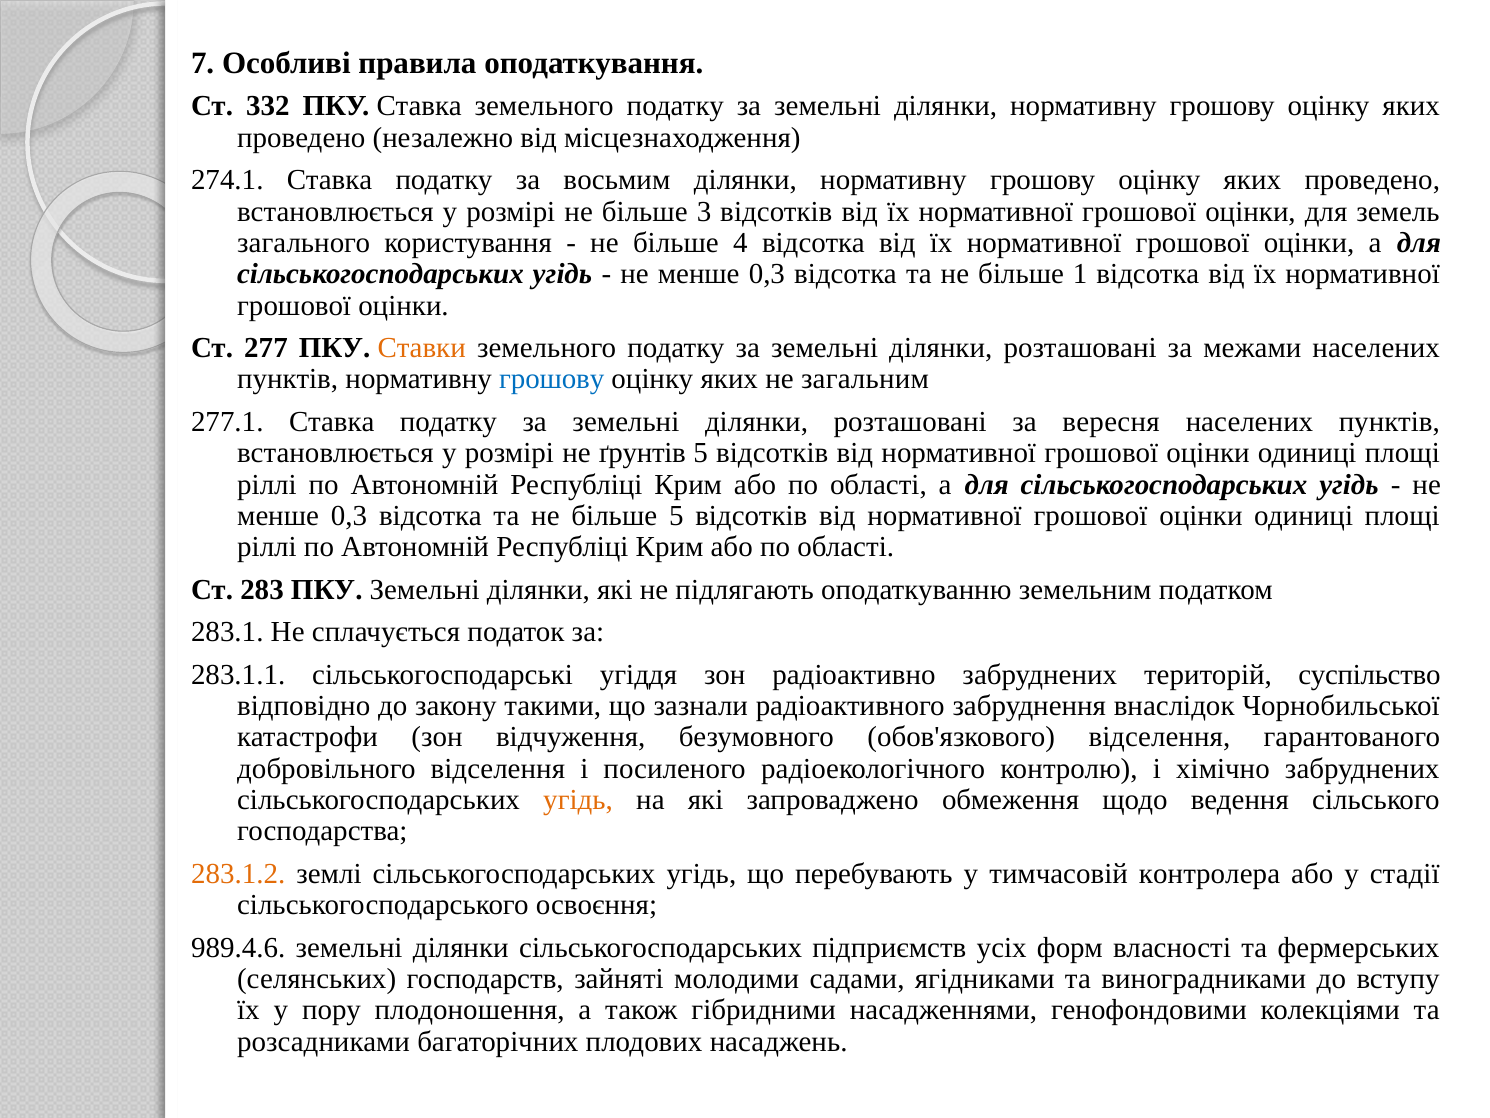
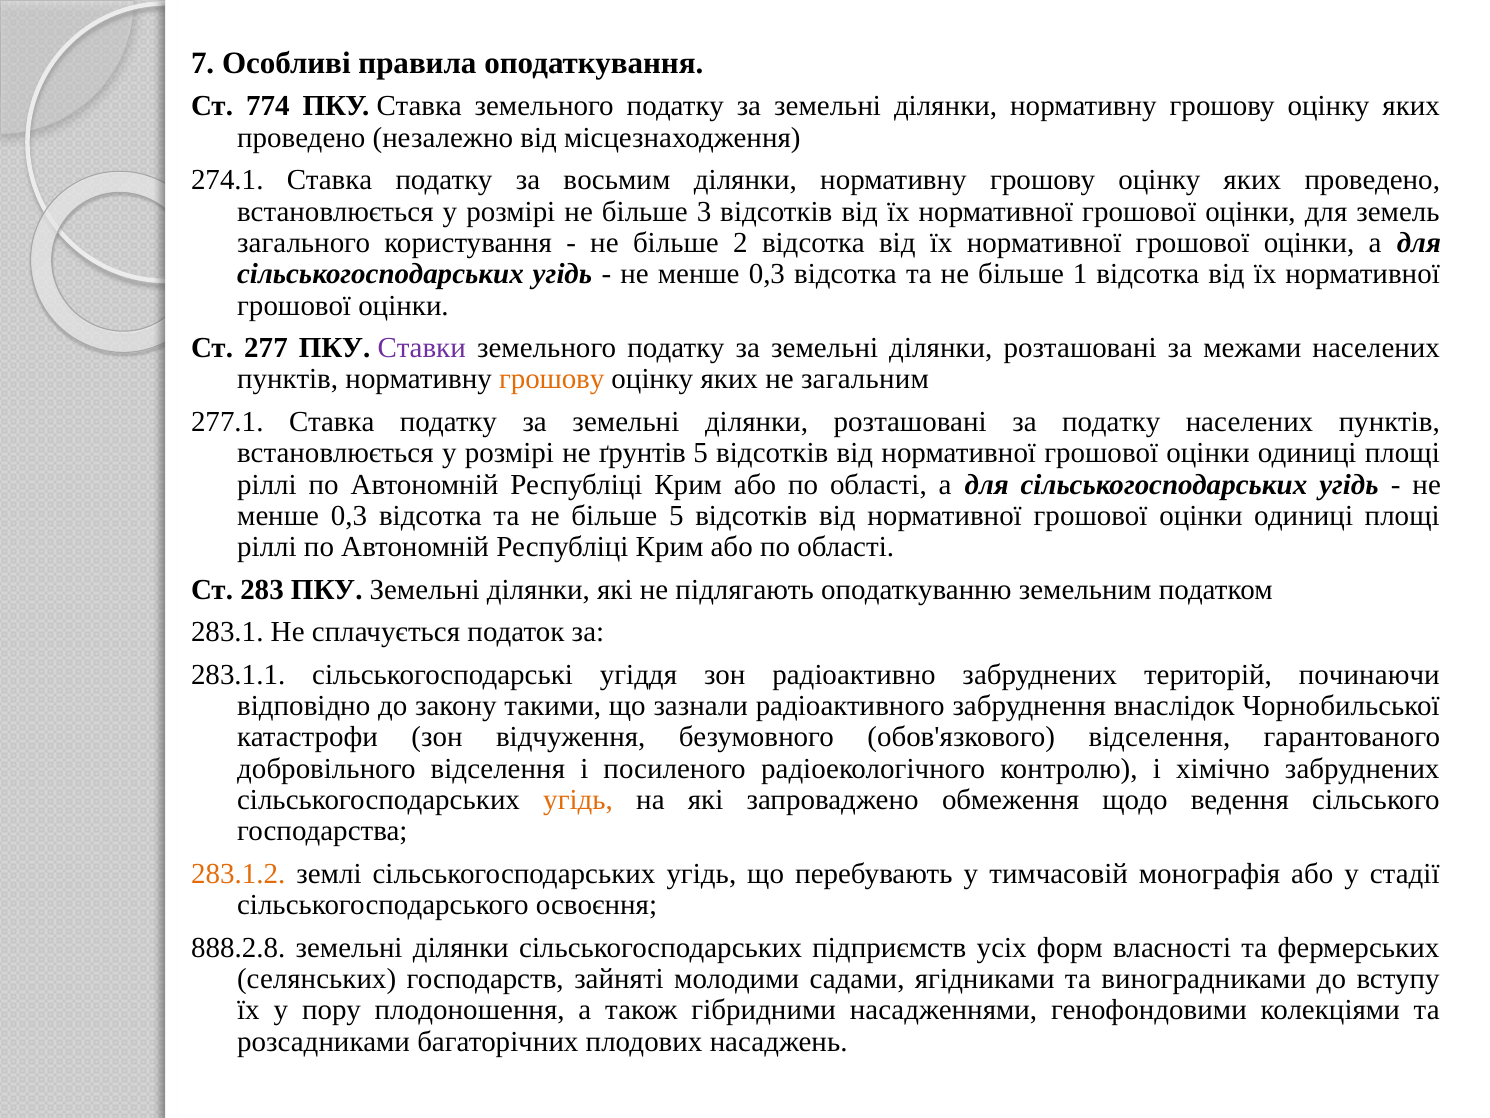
332: 332 -> 774
4: 4 -> 2
Ставки colour: orange -> purple
грошову at (552, 379) colour: blue -> orange
за вересня: вересня -> податку
суспільство: суспільство -> починаючи
контролера: контролера -> монографія
989.4.6: 989.4.6 -> 888.2.8
